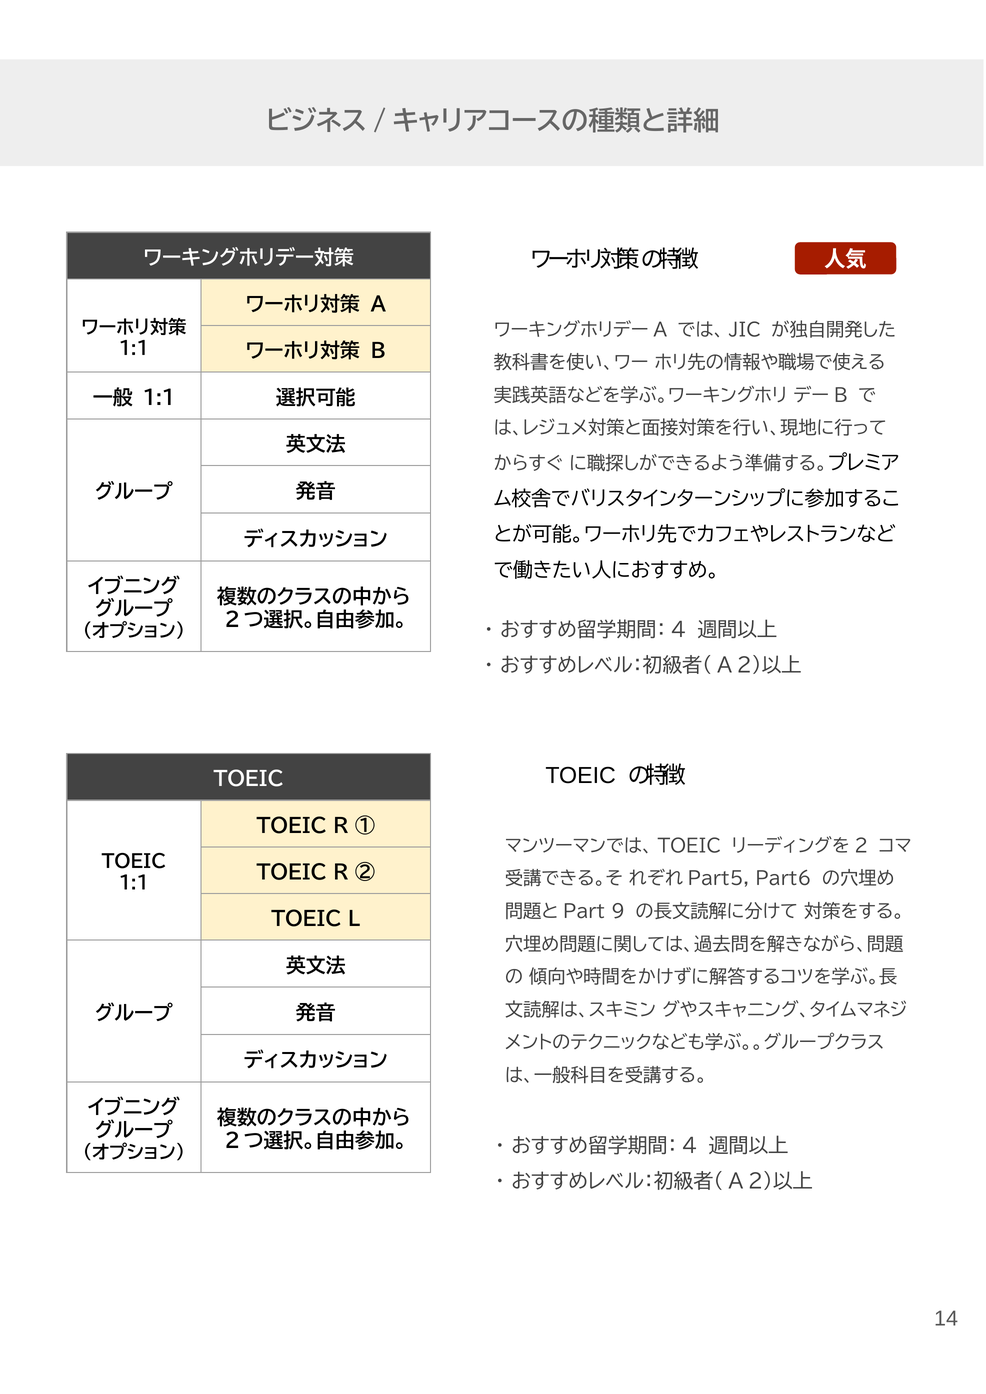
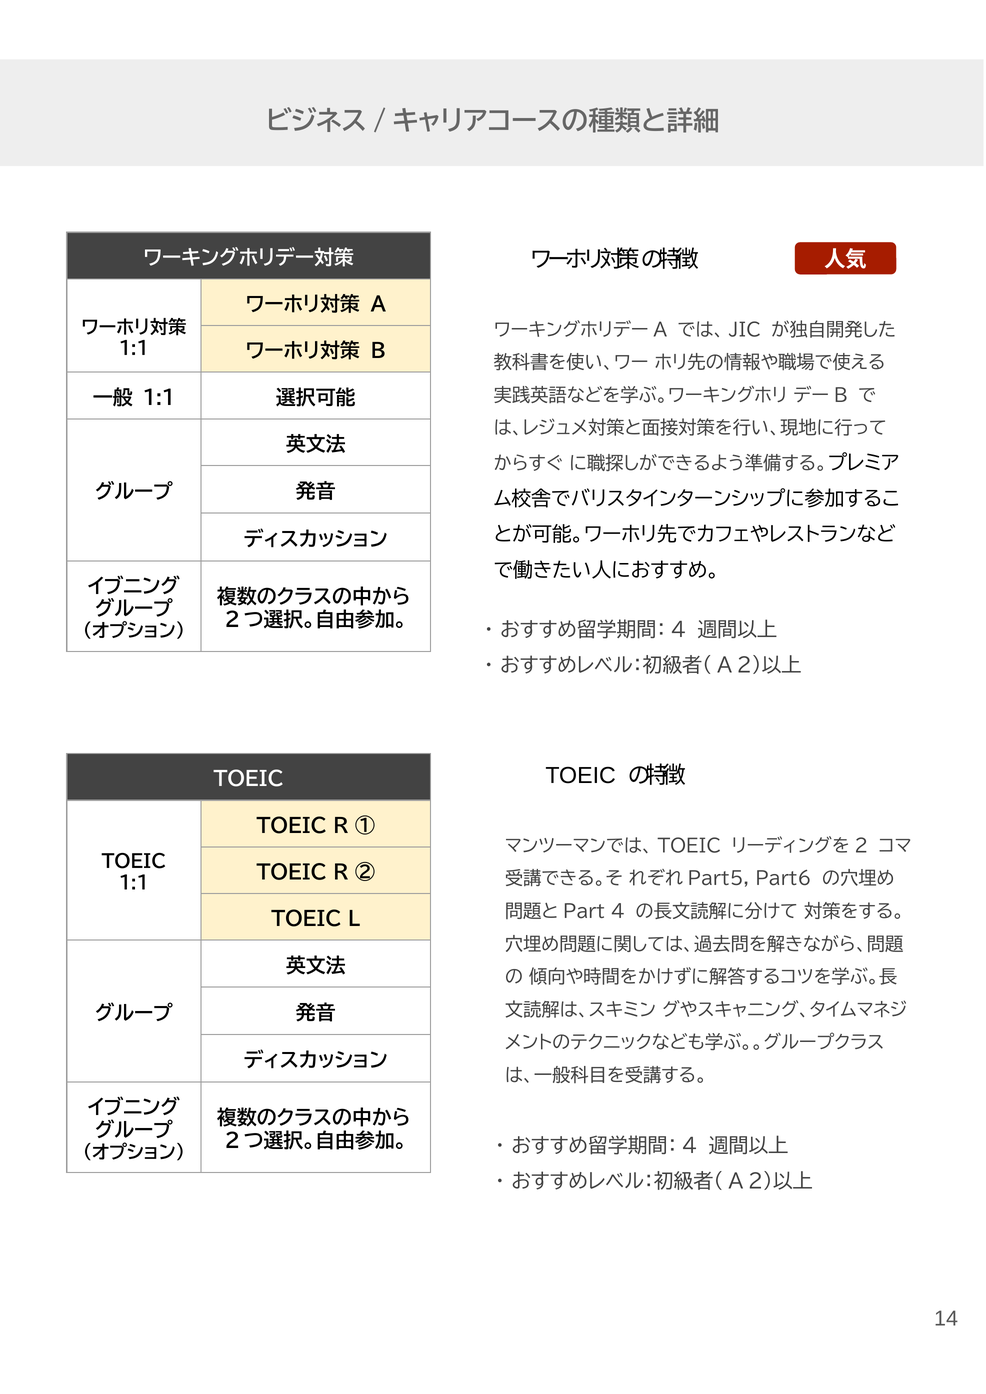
9: 9 -> 4
